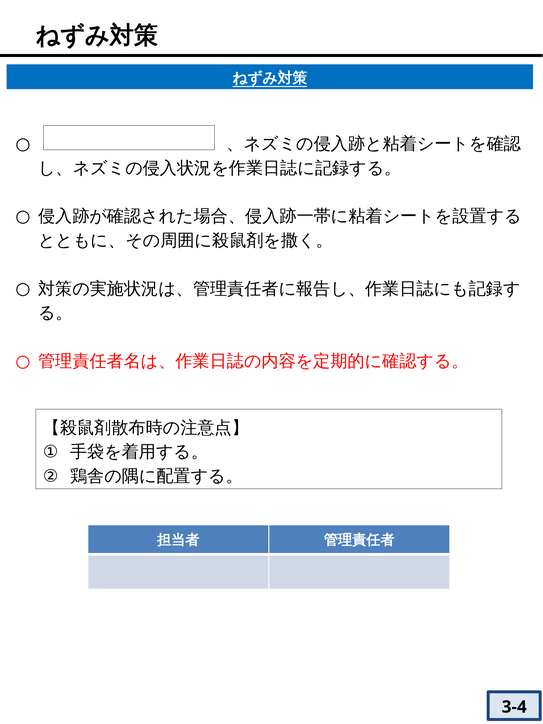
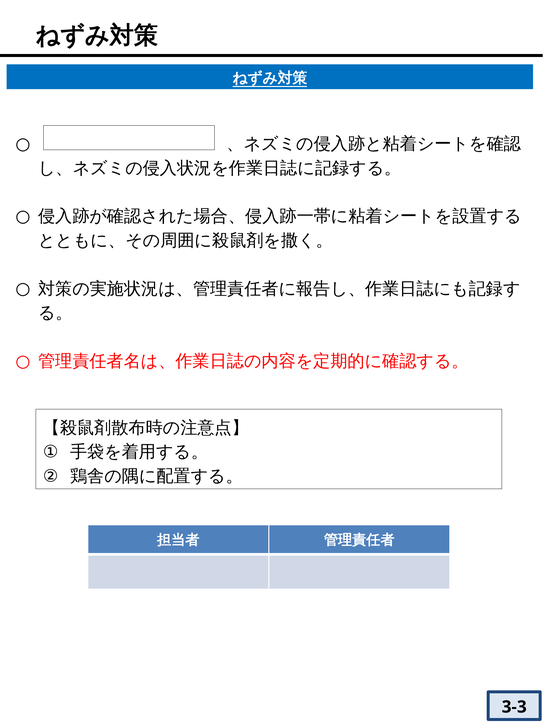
3-4: 3-4 -> 3-3
